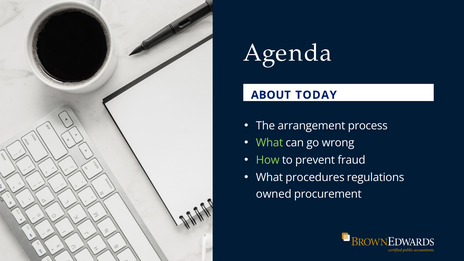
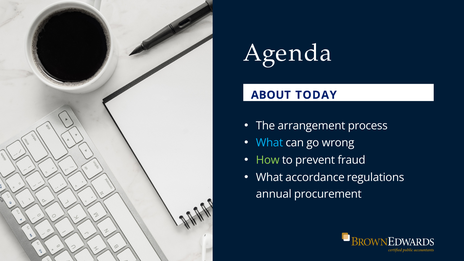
What at (270, 143) colour: light green -> light blue
procedures: procedures -> accordance
owned: owned -> annual
